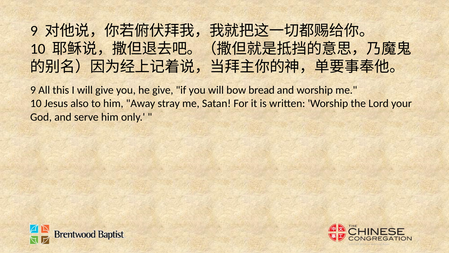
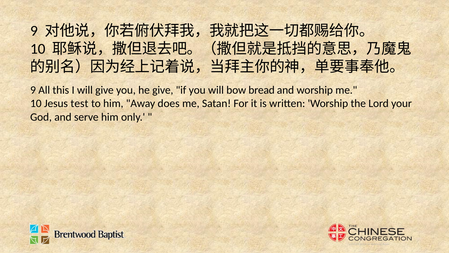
also: also -> test
stray: stray -> does
